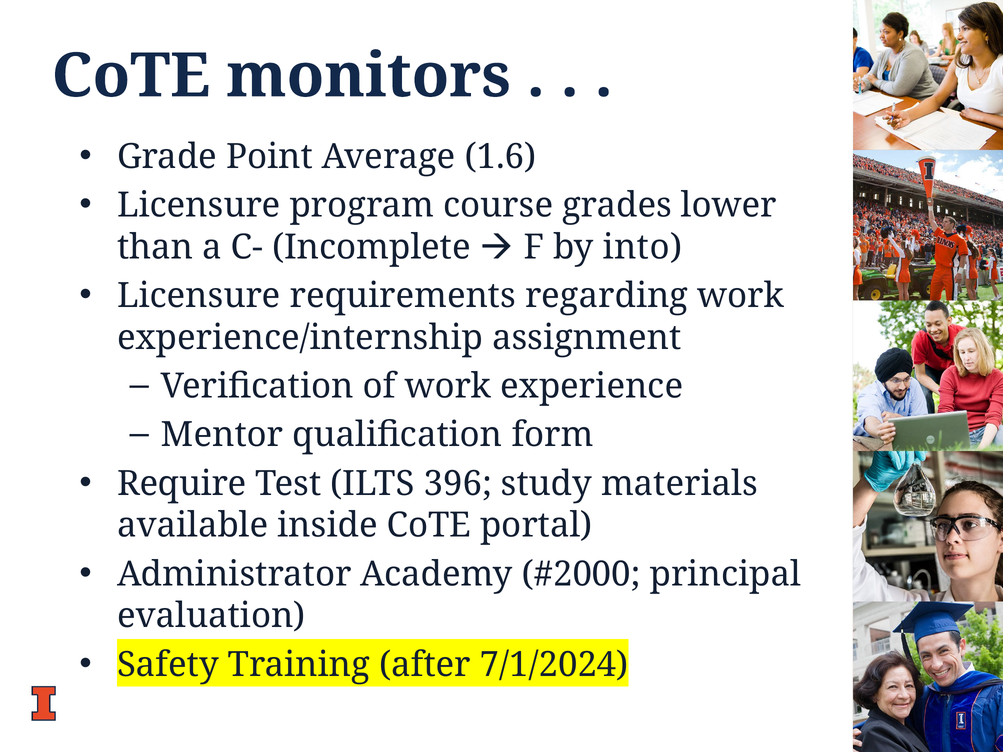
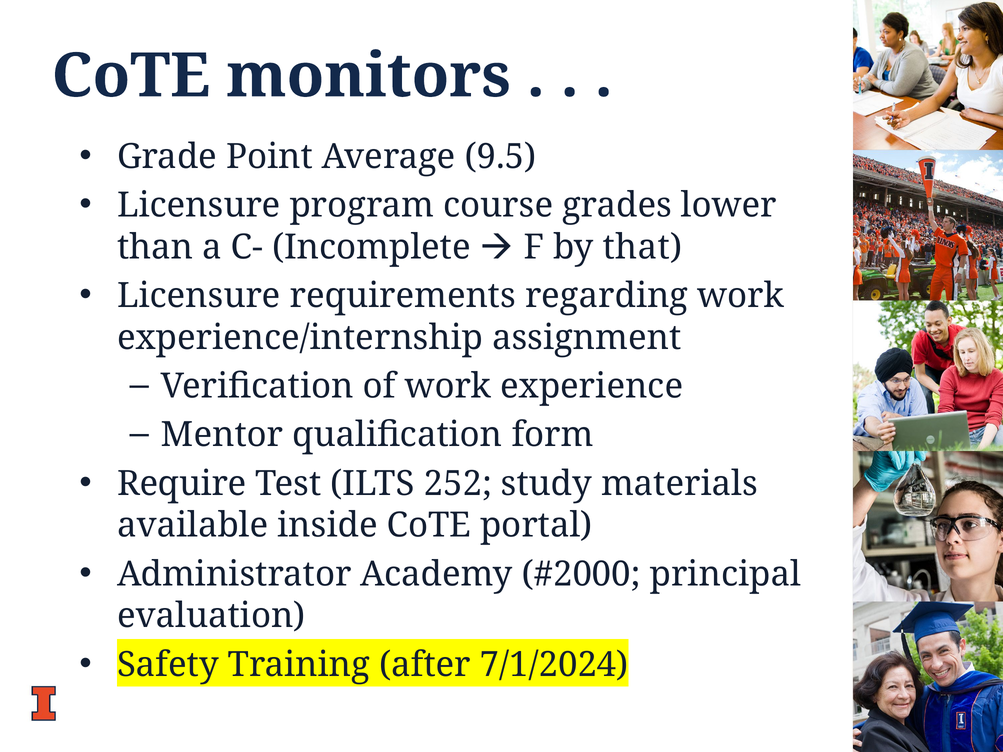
1.6: 1.6 -> 9.5
into: into -> that
396: 396 -> 252
